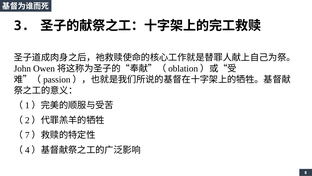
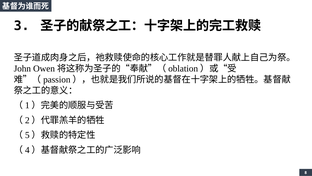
7: 7 -> 5
